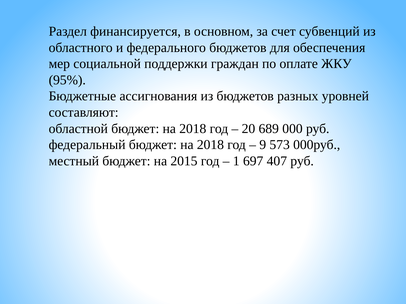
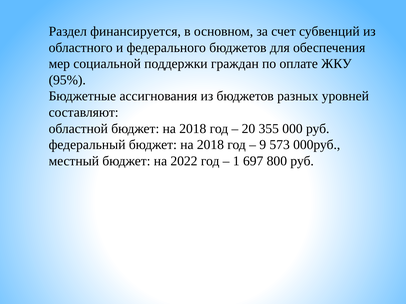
689: 689 -> 355
2015: 2015 -> 2022
407: 407 -> 800
